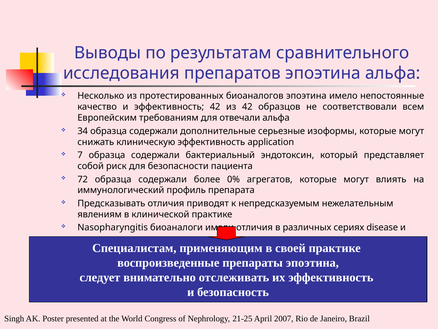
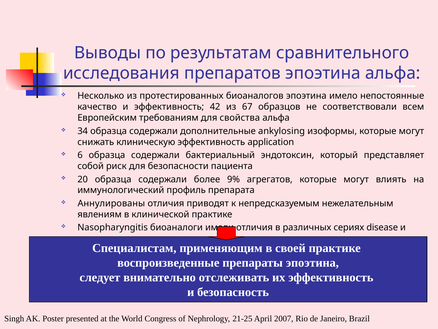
из 42: 42 -> 67
отвечали: отвечали -> свойства
серьезные: серьезные -> ankylosing
7: 7 -> 6
72: 72 -> 20
0%: 0% -> 9%
Предсказывать: Предсказывать -> Аннулированы
